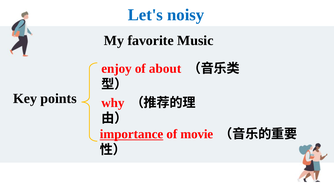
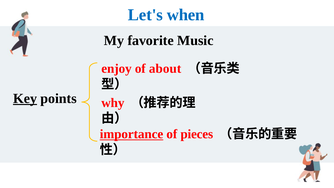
noisy: noisy -> when
Key underline: none -> present
movie: movie -> pieces
